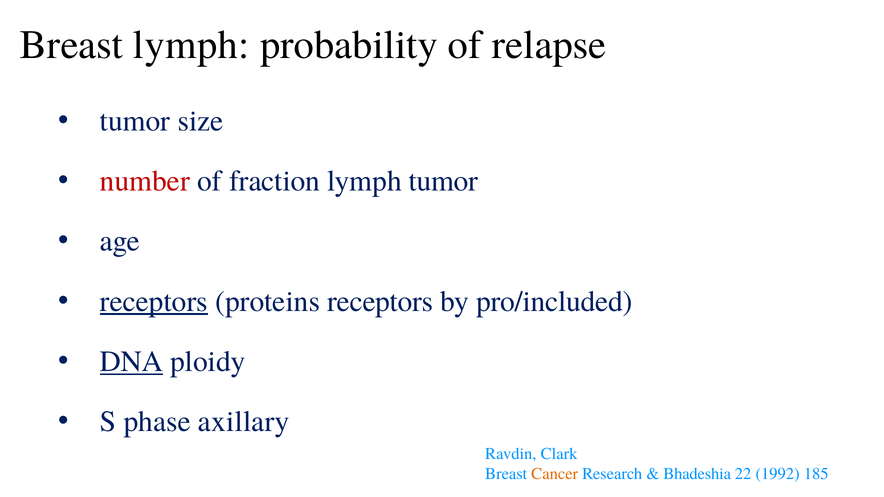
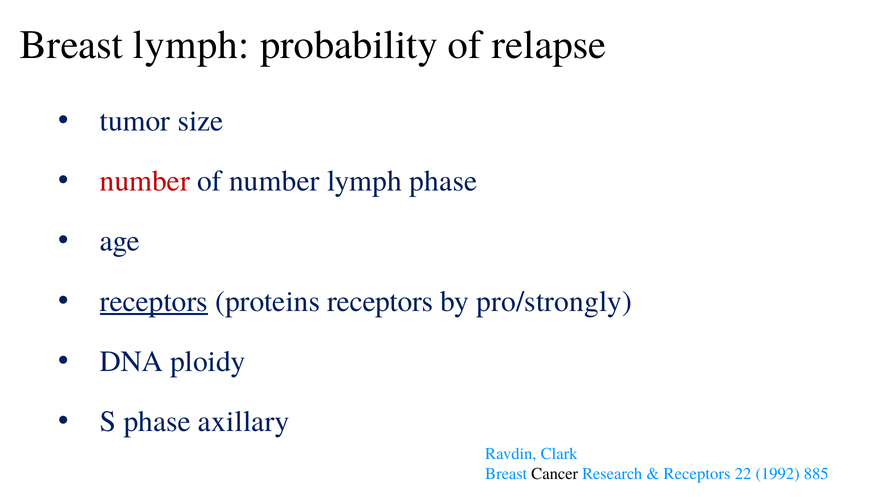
of fraction: fraction -> number
lymph tumor: tumor -> phase
pro/included: pro/included -> pro/strongly
DNA underline: present -> none
Cancer colour: orange -> black
Bhadeshia at (697, 474): Bhadeshia -> Receptors
185: 185 -> 885
